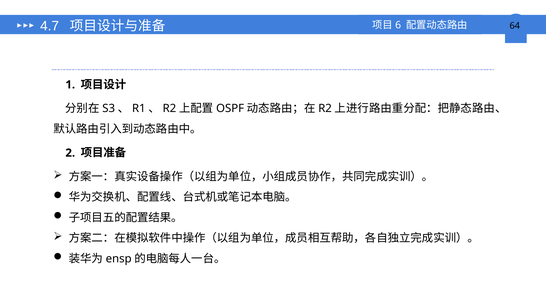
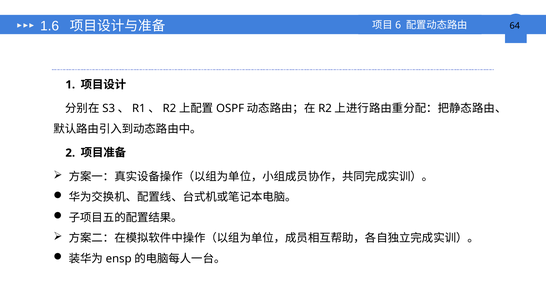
4.7: 4.7 -> 1.6
